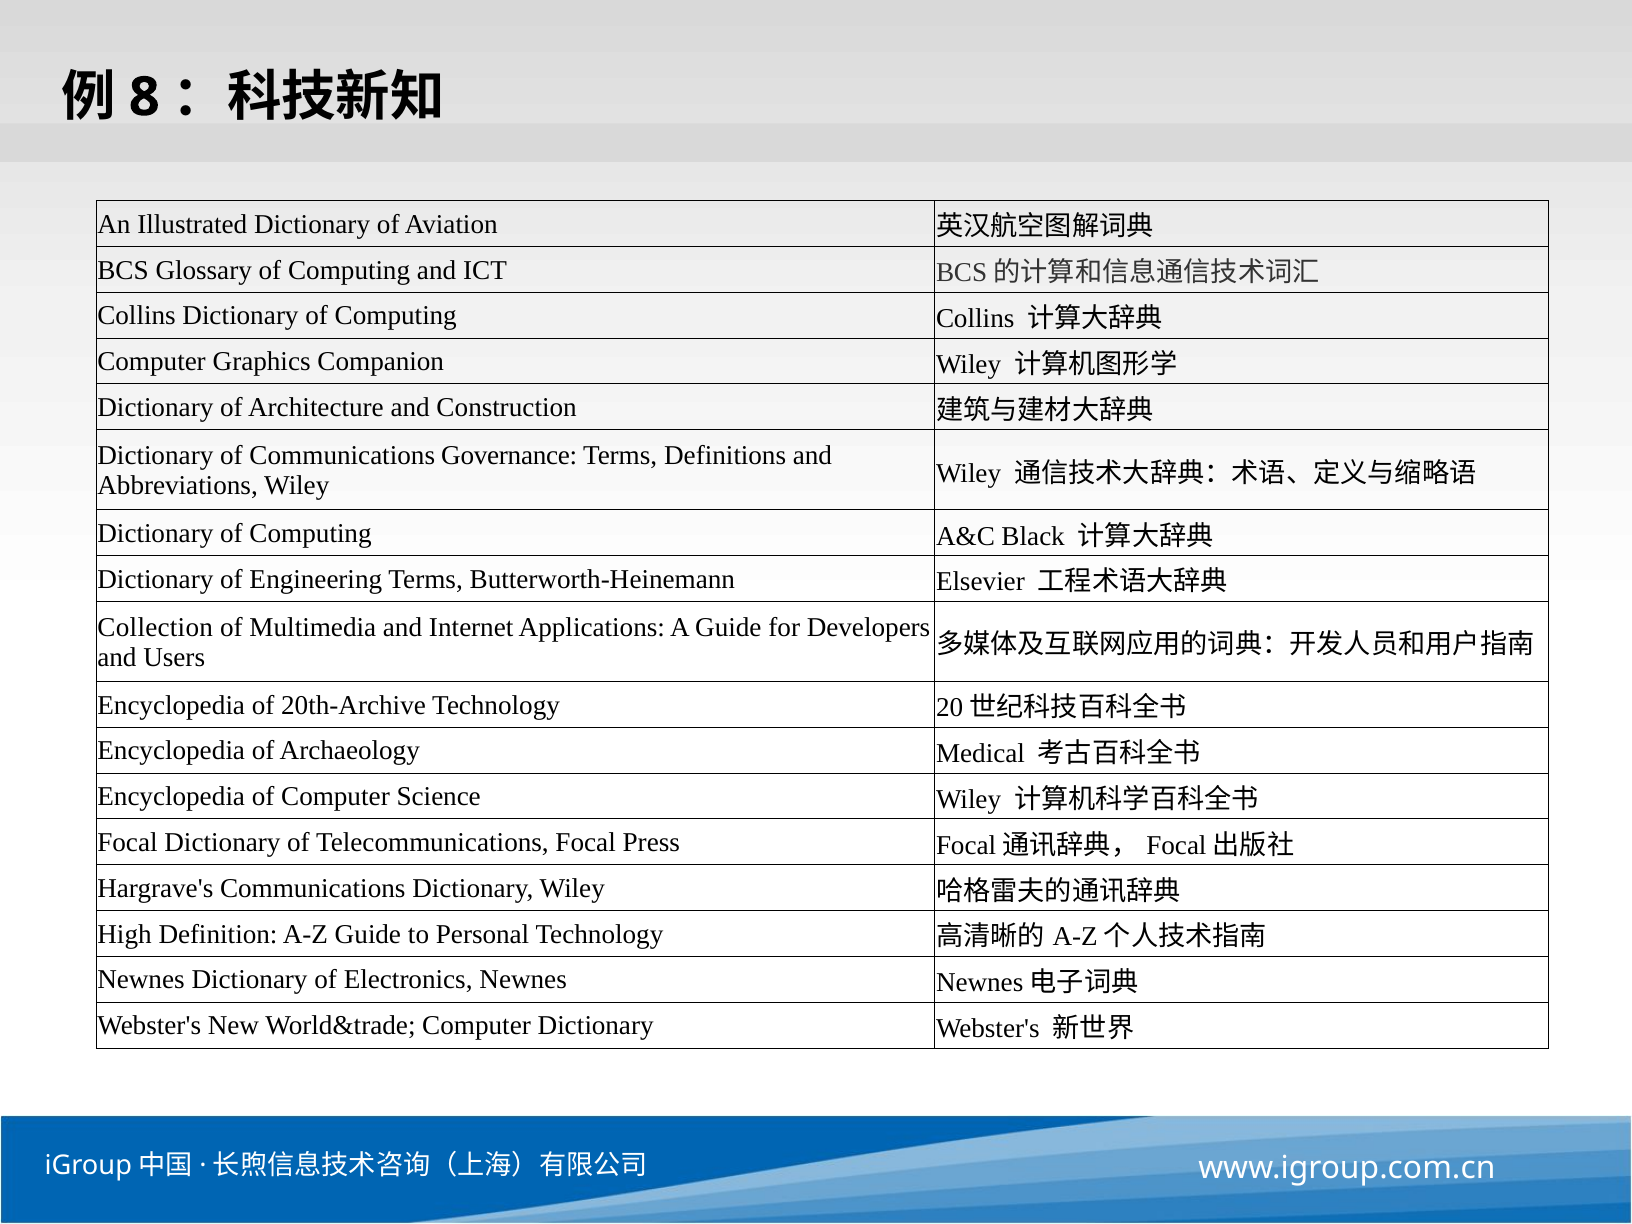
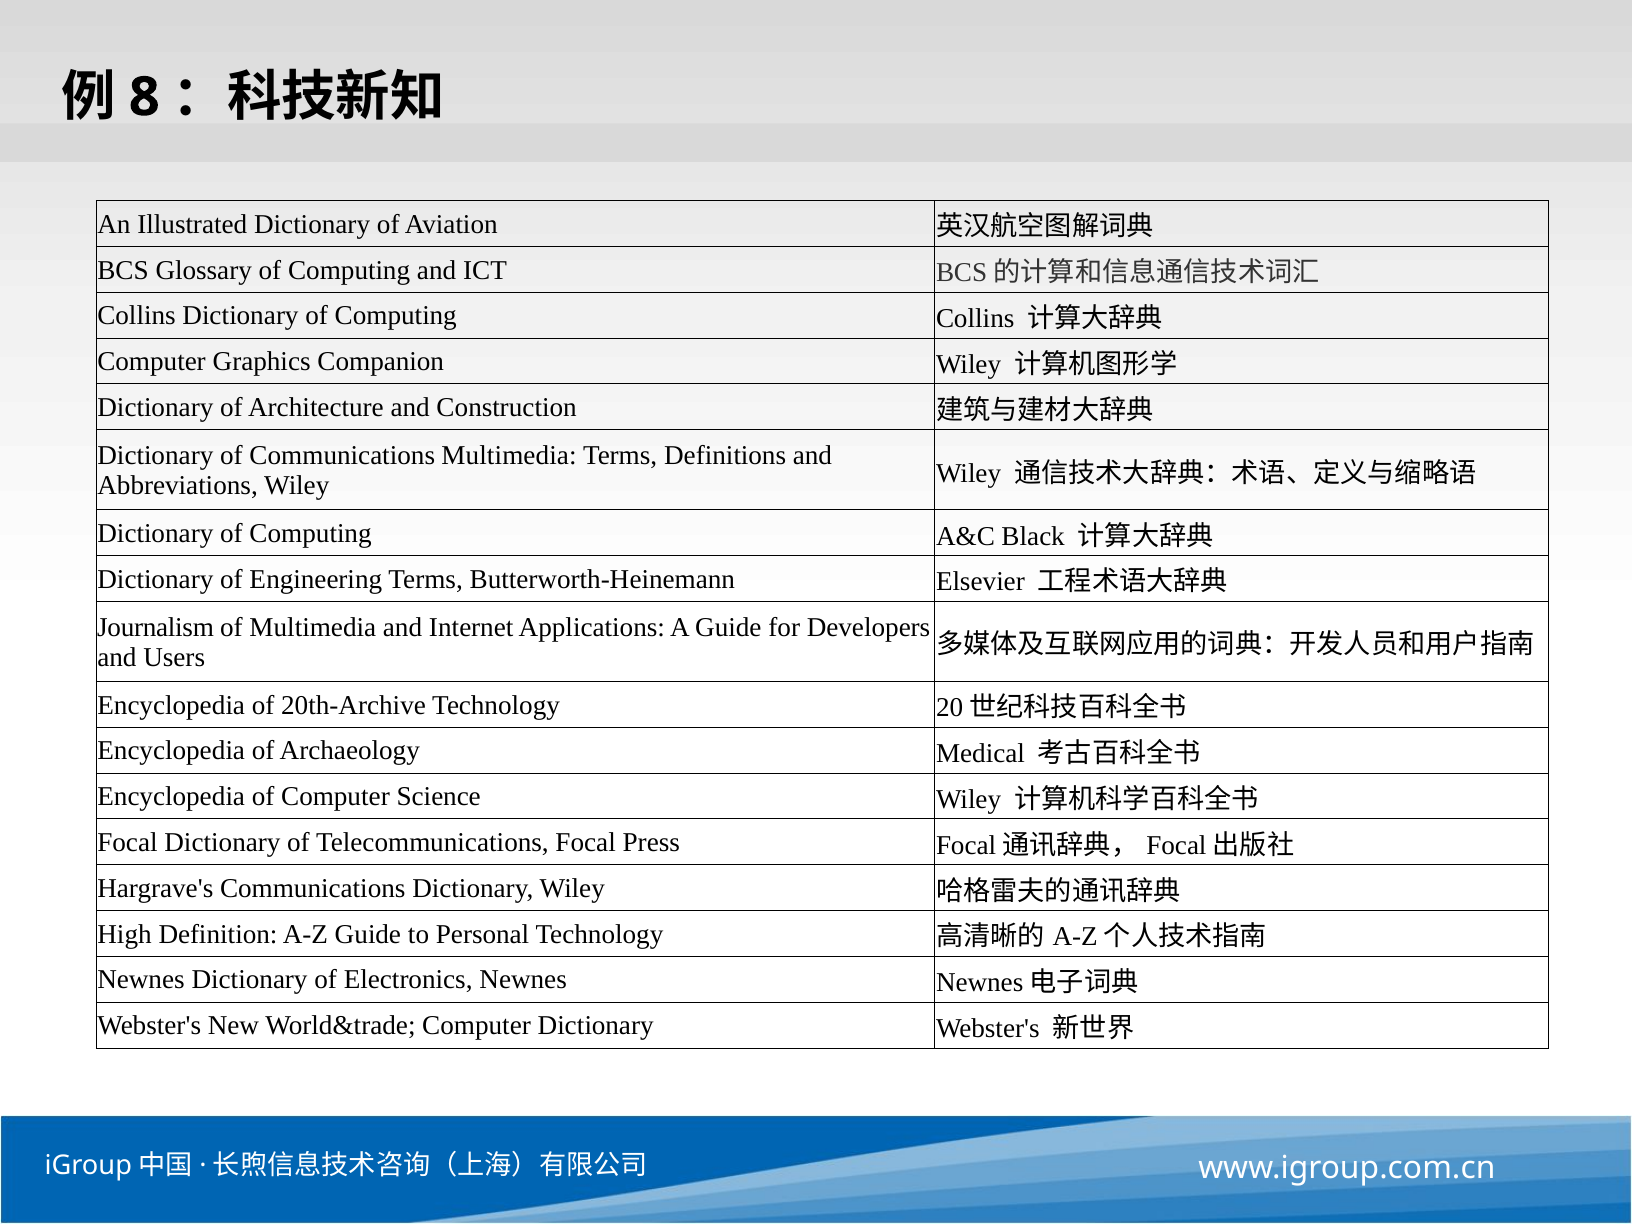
Communications Governance: Governance -> Multimedia
Collection: Collection -> Journalism
